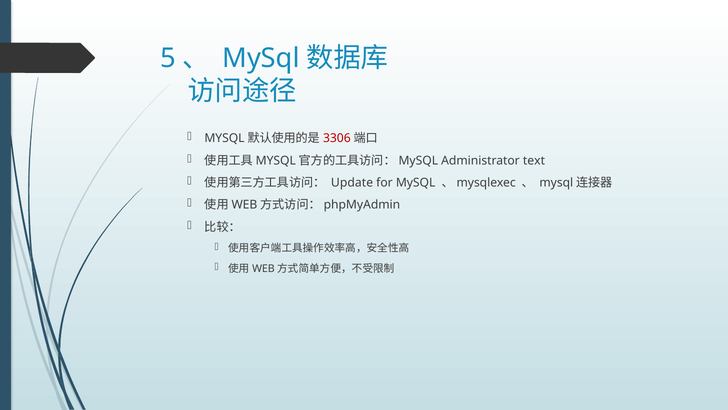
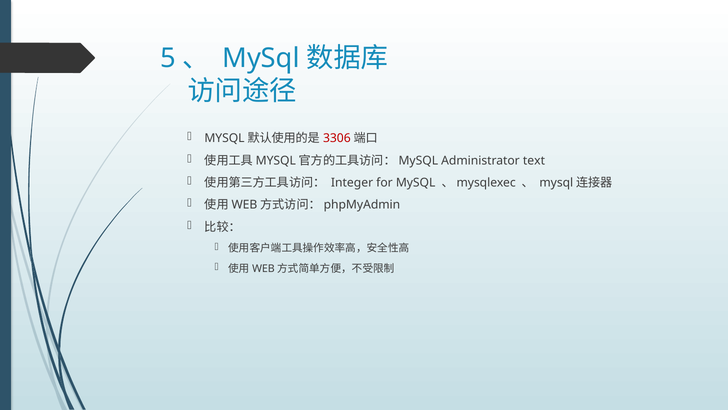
Update: Update -> Integer
